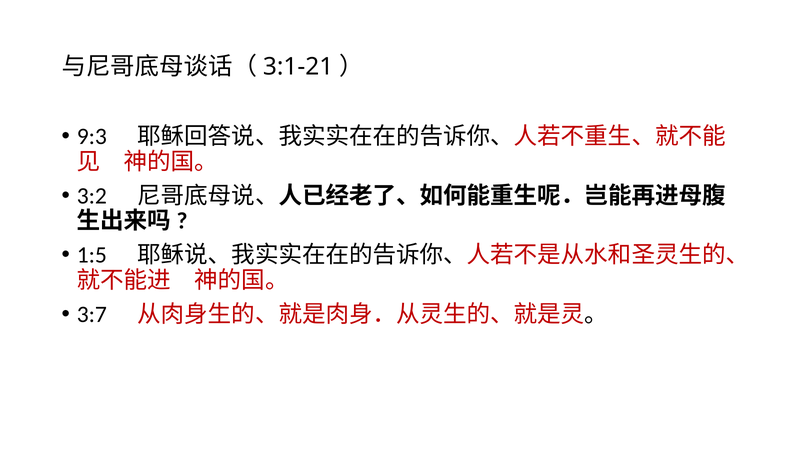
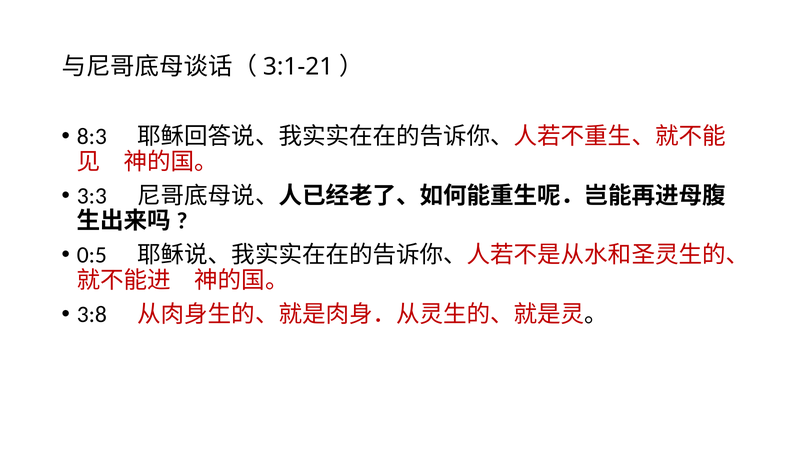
9:3: 9:3 -> 8:3
3:2: 3:2 -> 3:3
1:5: 1:5 -> 0:5
3:7: 3:7 -> 3:8
